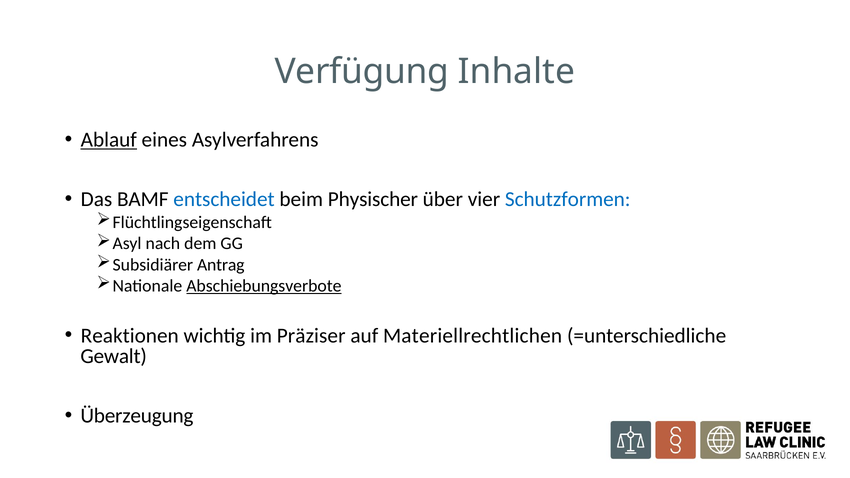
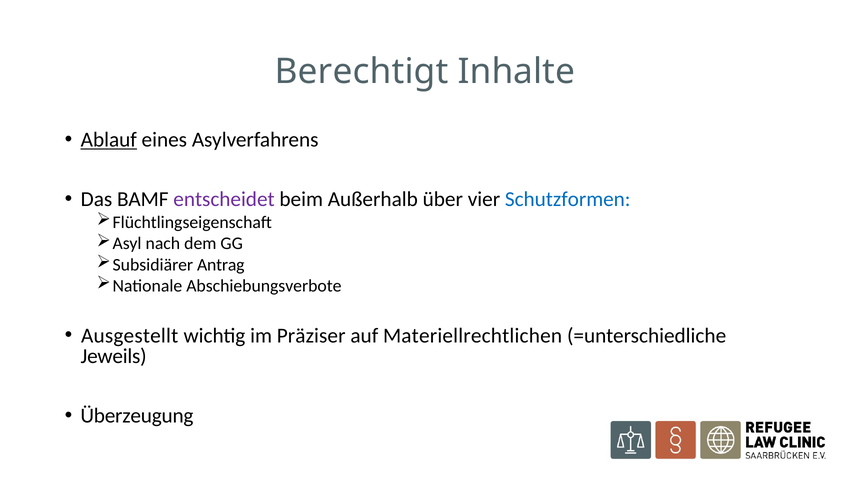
Verfügung: Verfügung -> Berechtigt
entscheidet colour: blue -> purple
Physischer: Physischer -> Außerhalb
Abschiebungsverbote underline: present -> none
Reaktionen: Reaktionen -> Ausgestellt
Gewalt: Gewalt -> Jeweils
